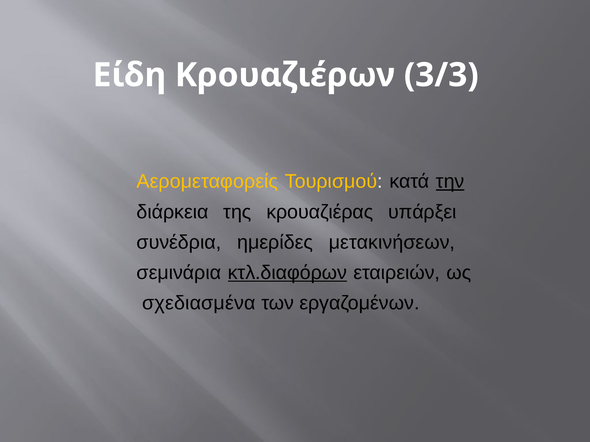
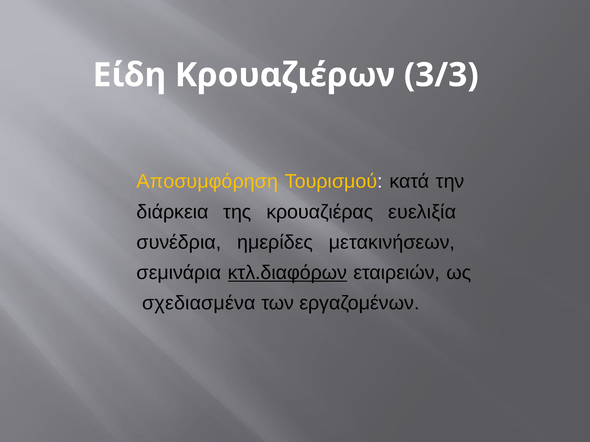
Αερομεταφορείς: Αερομεταφορείς -> Αποσυμφόρηση
την underline: present -> none
υπάρξει: υπάρξει -> ευελιξία
